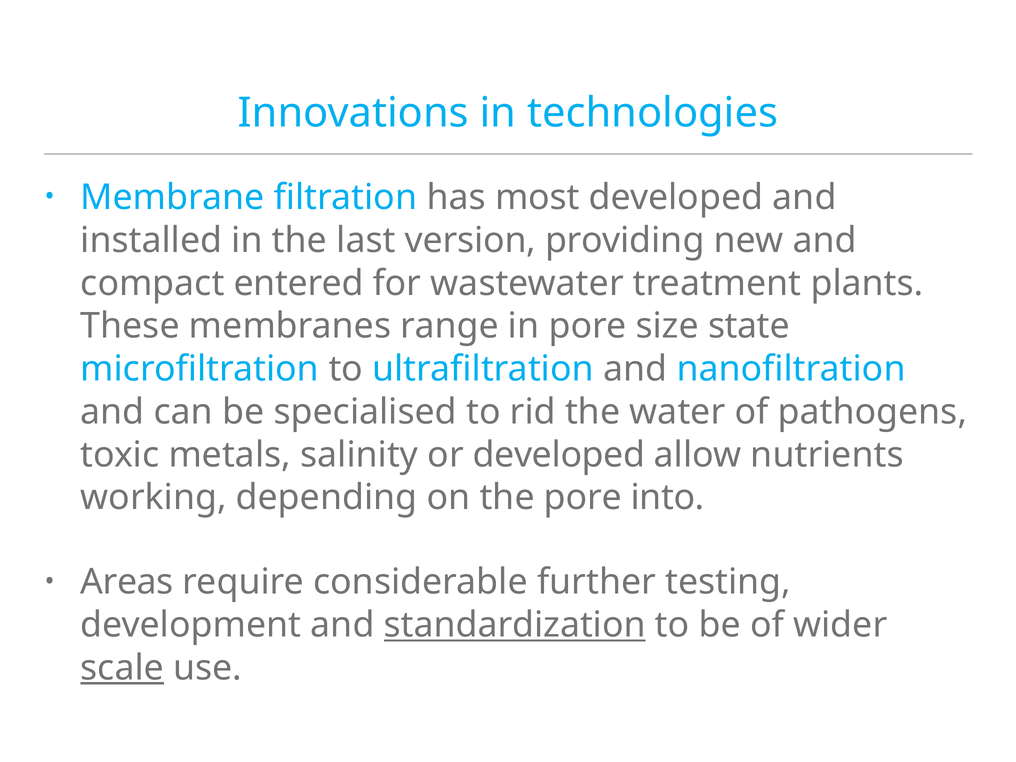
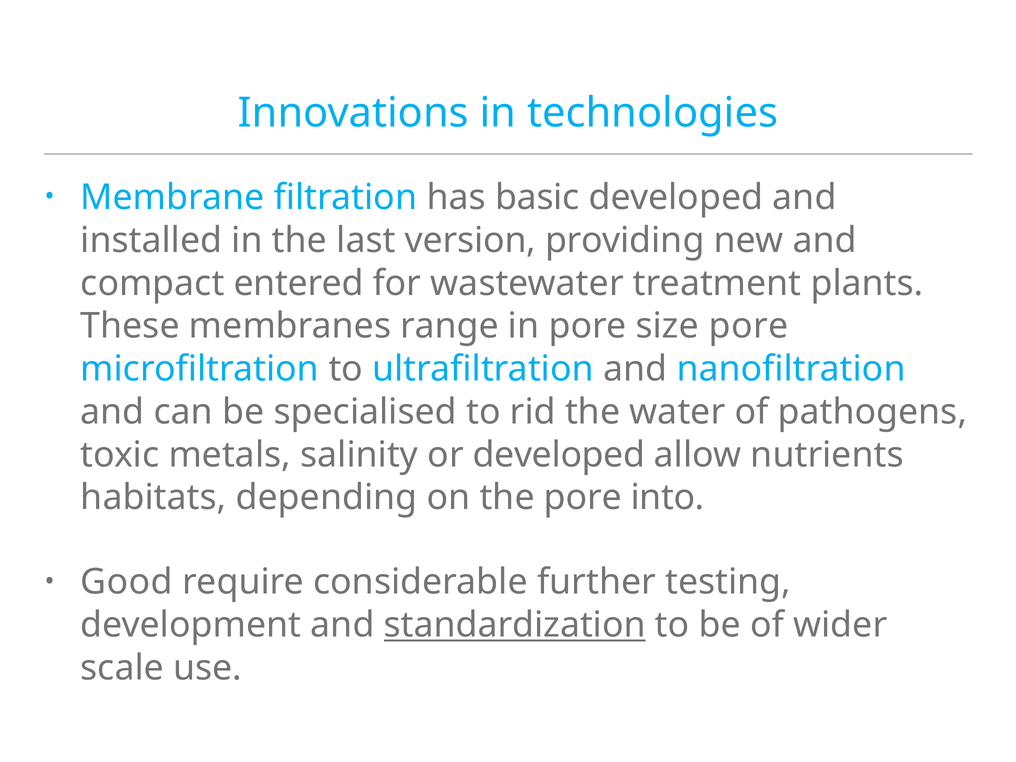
most: most -> basic
size state: state -> pore
working: working -> habitats
Areas: Areas -> Good
scale underline: present -> none
